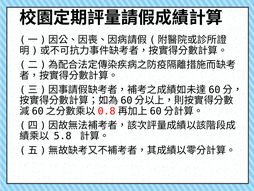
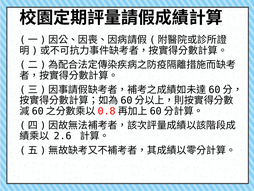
5.8: 5.8 -> 2.6
